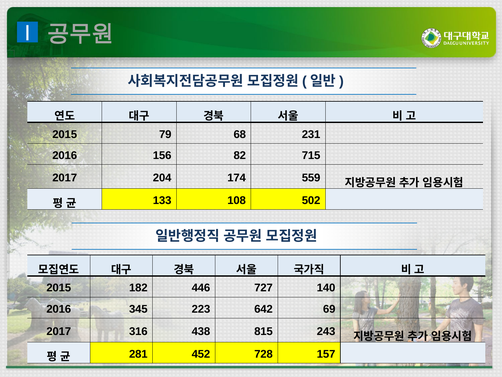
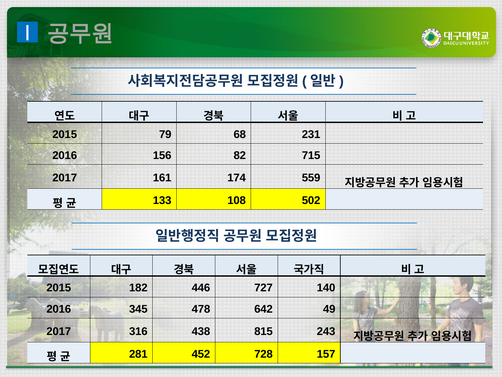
204: 204 -> 161
223: 223 -> 478
69: 69 -> 49
